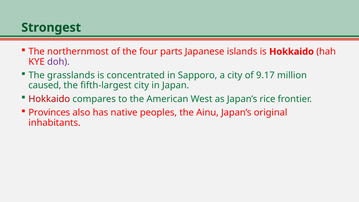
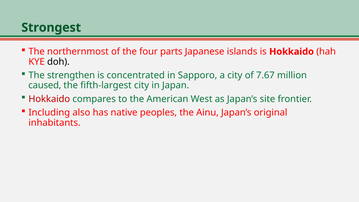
doh colour: purple -> black
grasslands: grasslands -> strengthen
9.17: 9.17 -> 7.67
rice: rice -> site
Provinces: Provinces -> Including
